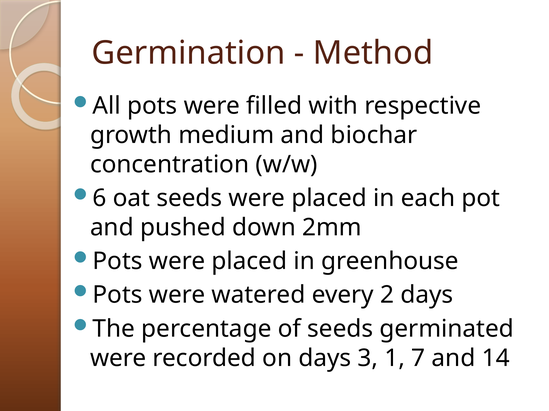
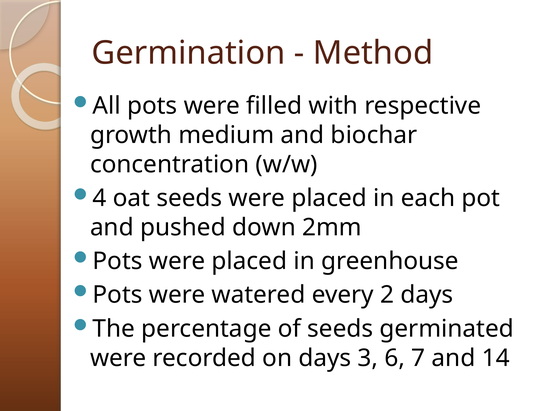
6: 6 -> 4
1: 1 -> 6
